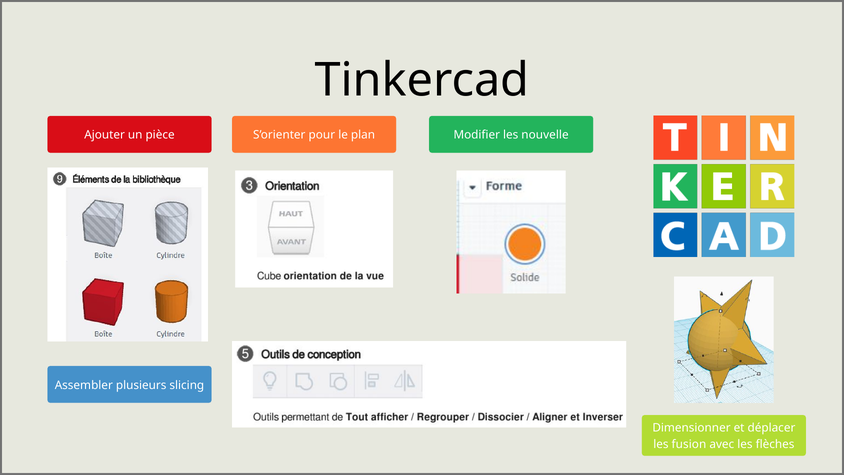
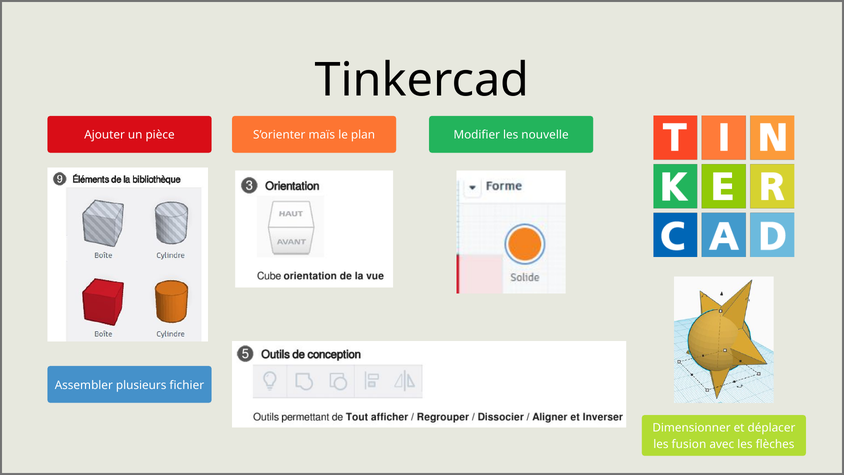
pour: pour -> maïs
slicing: slicing -> fichier
